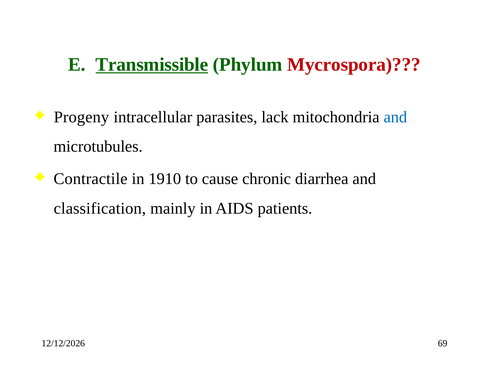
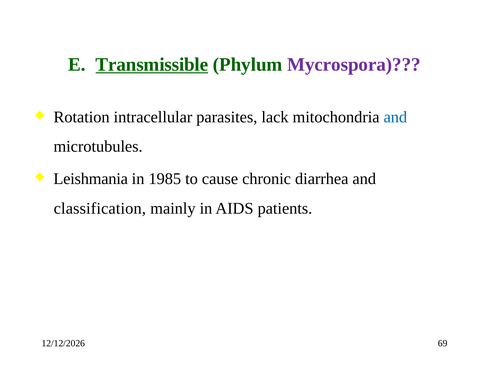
Mycrospora colour: red -> purple
Progeny: Progeny -> Rotation
Contractile: Contractile -> Leishmania
1910: 1910 -> 1985
